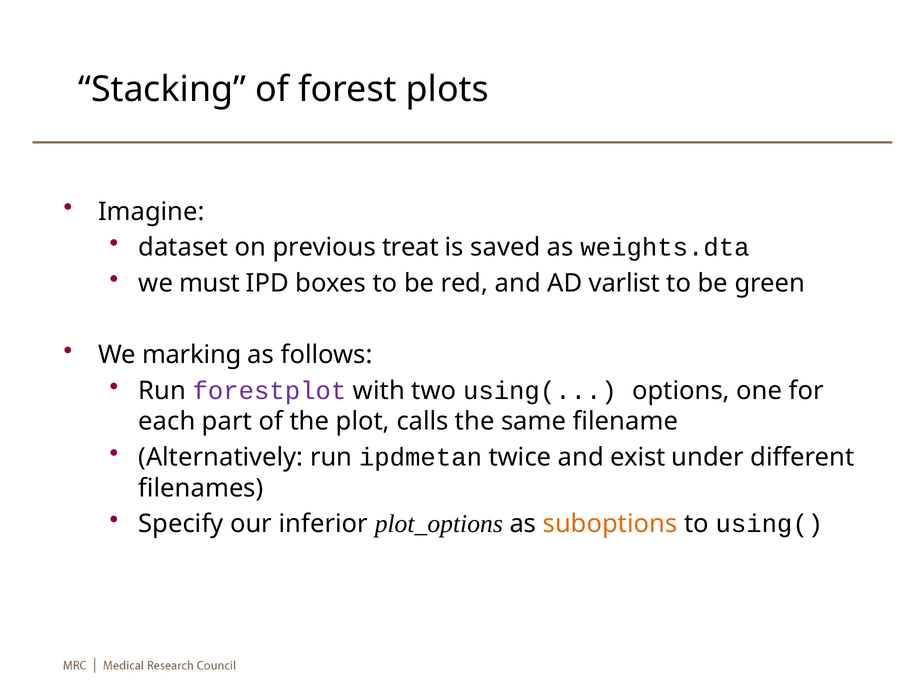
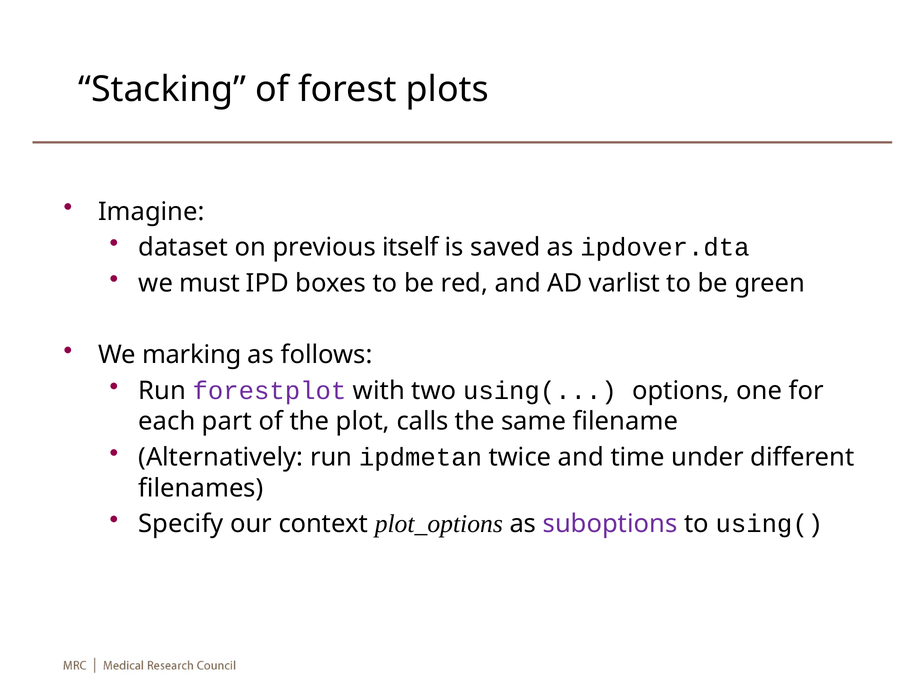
treat: treat -> itself
weights.dta: weights.dta -> ipdover.dta
exist: exist -> time
inferior: inferior -> context
suboptions colour: orange -> purple
